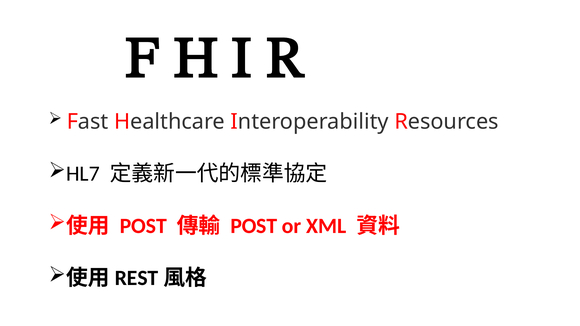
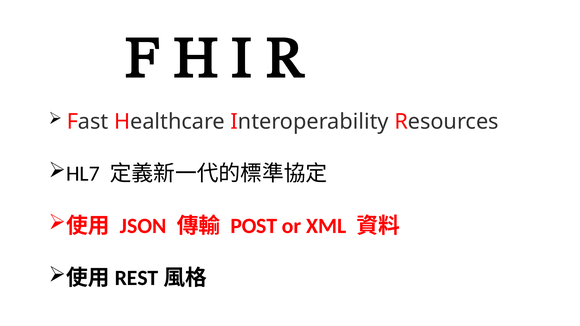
POST at (143, 226): POST -> JSON
